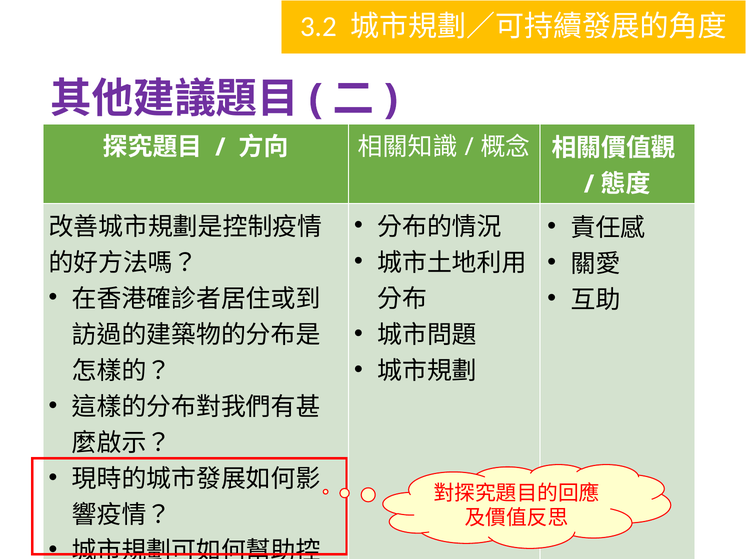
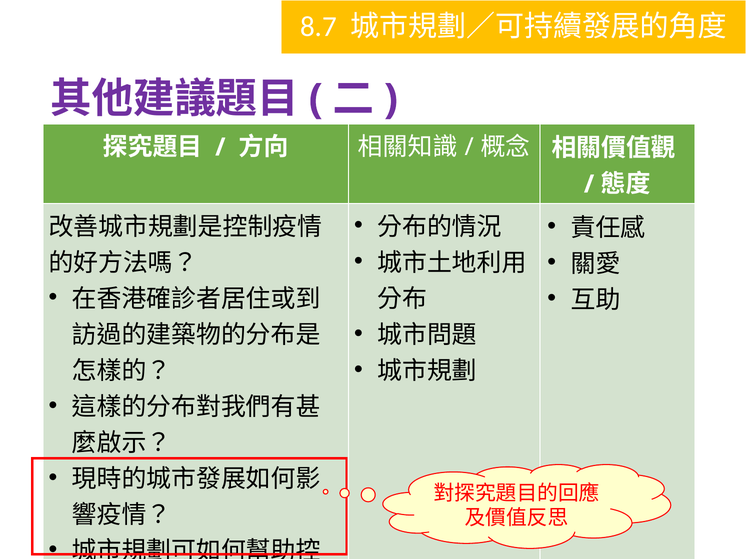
3.2: 3.2 -> 8.7
